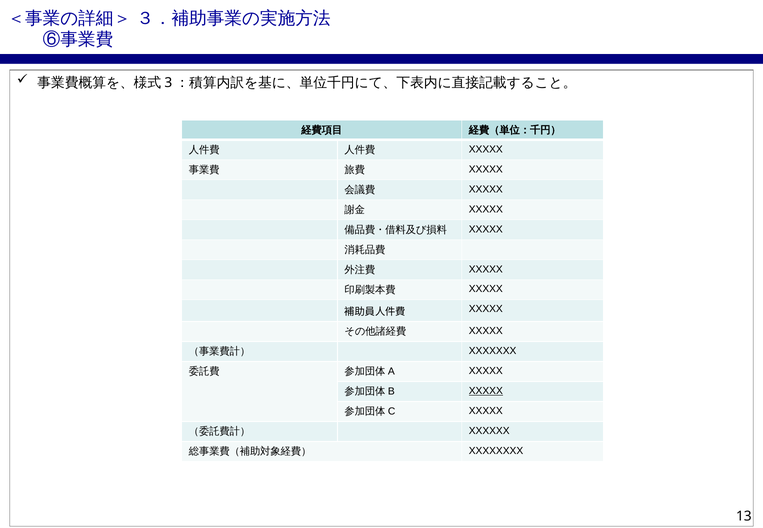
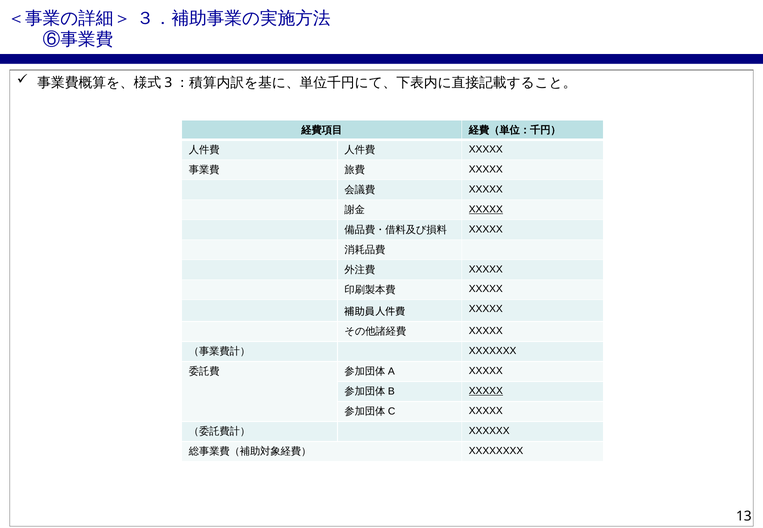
XXXXX at (486, 209) underline: none -> present
